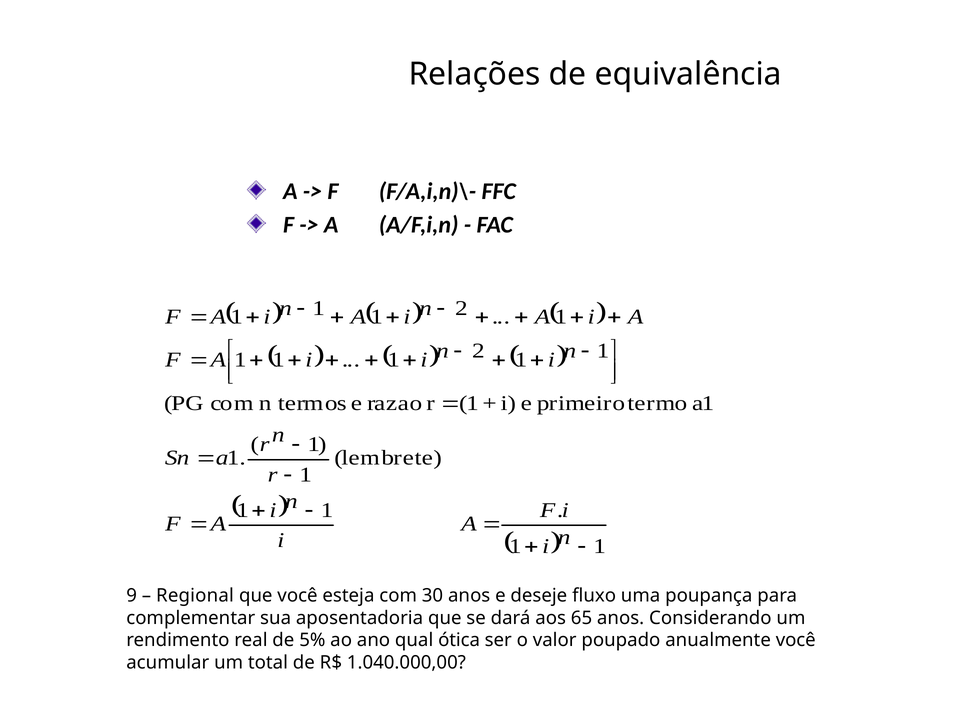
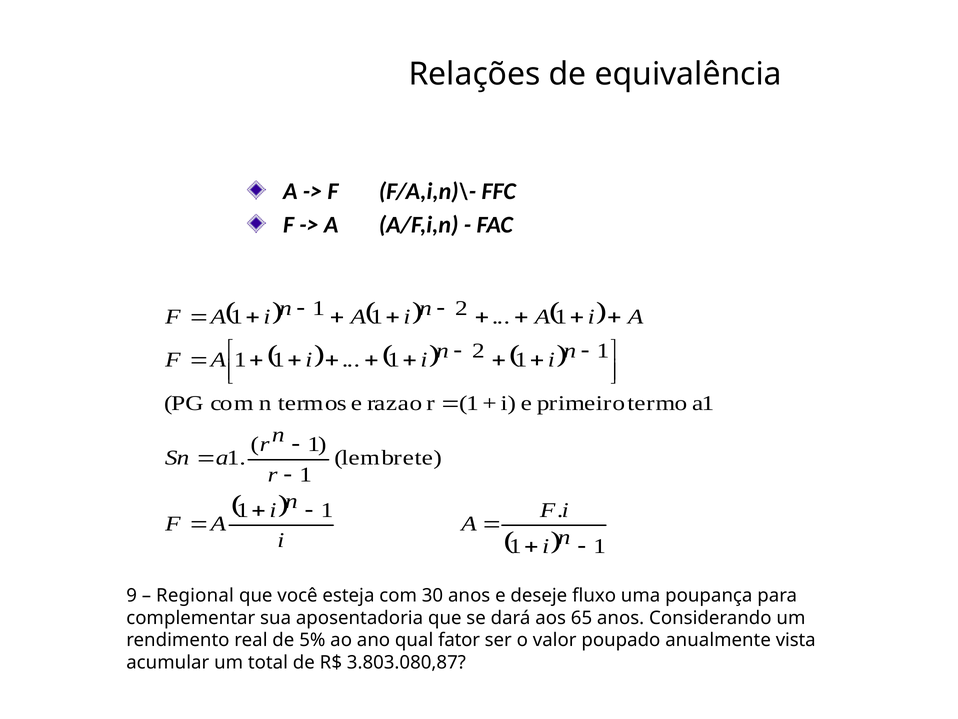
ótica: ótica -> fator
anualmente você: você -> vista
1.040.000,00: 1.040.000,00 -> 3.803.080,87
